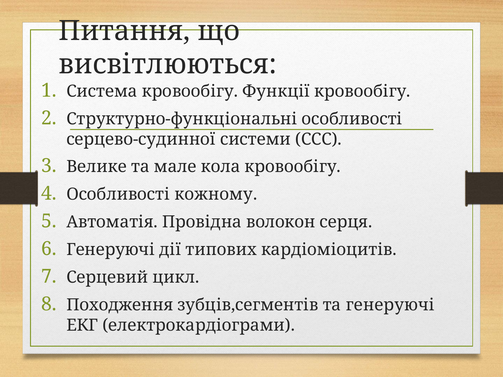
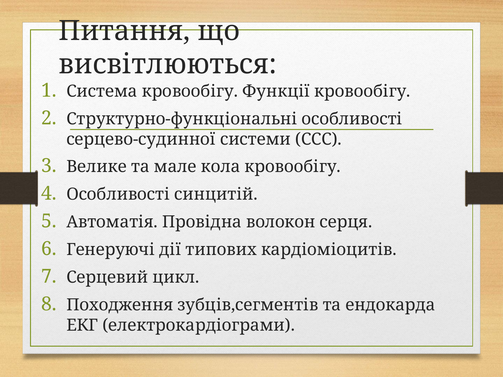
кожному: кожному -> синцитій
та генеруючі: генеруючі -> ендокарда
